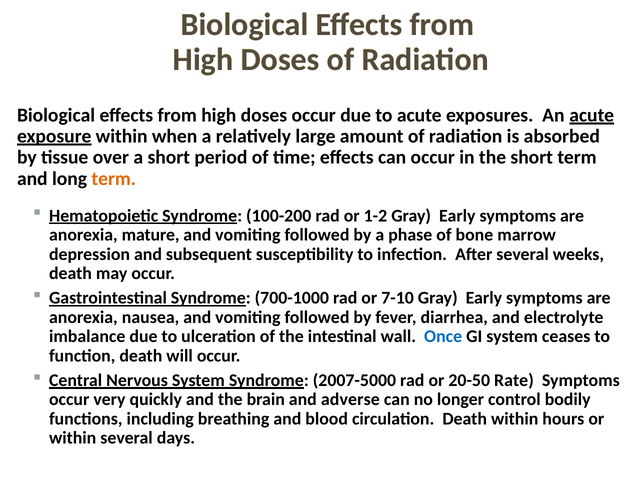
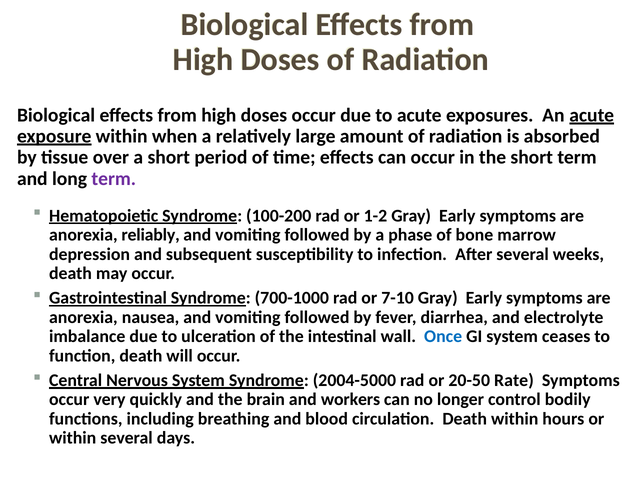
term at (114, 178) colour: orange -> purple
mature: mature -> reliably
2007-5000: 2007-5000 -> 2004-5000
adverse: adverse -> workers
